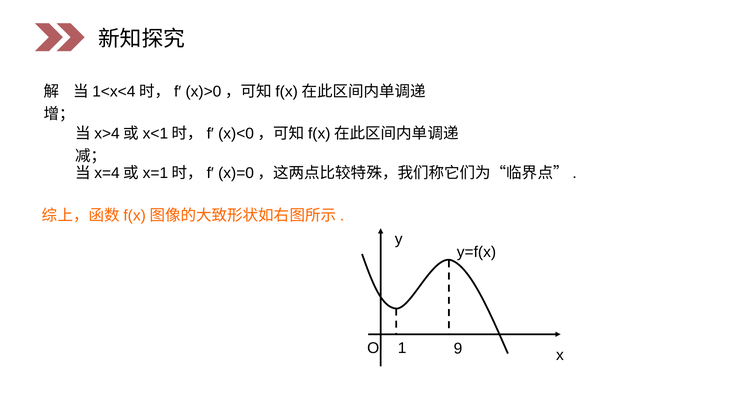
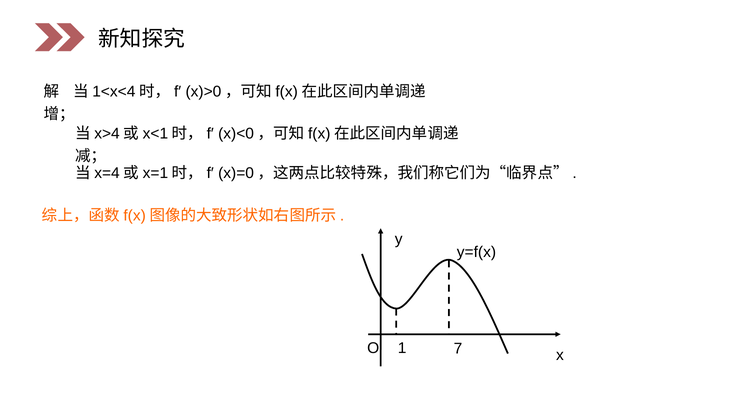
9: 9 -> 7
